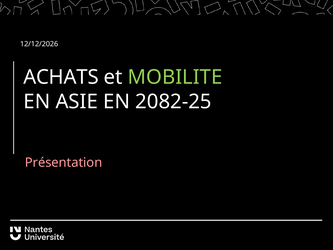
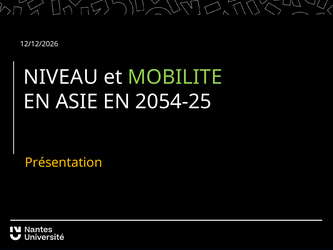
ACHATS: ACHATS -> NIVEAU
2082-25: 2082-25 -> 2054-25
Présentation colour: pink -> yellow
